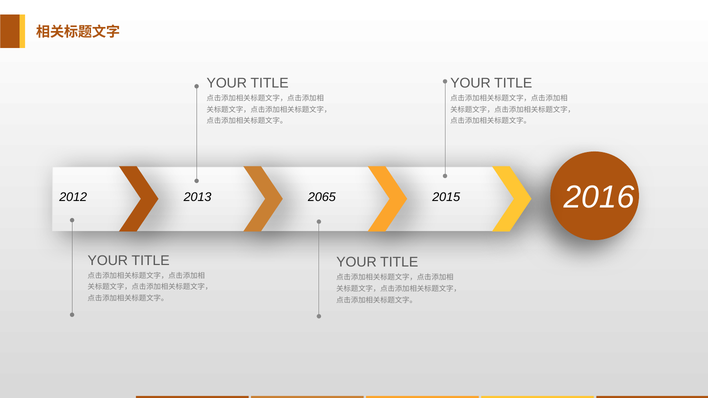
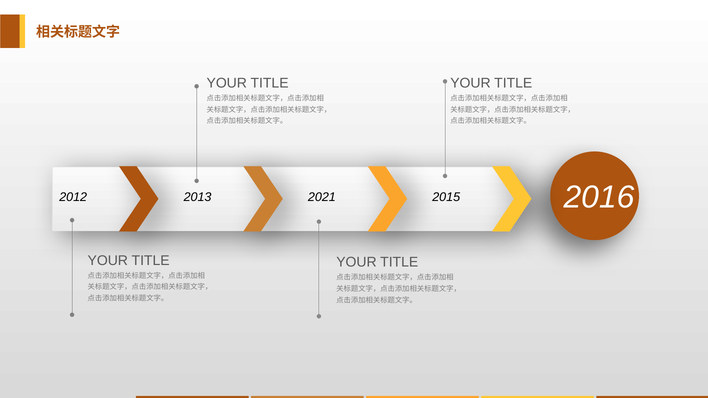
2065: 2065 -> 2021
